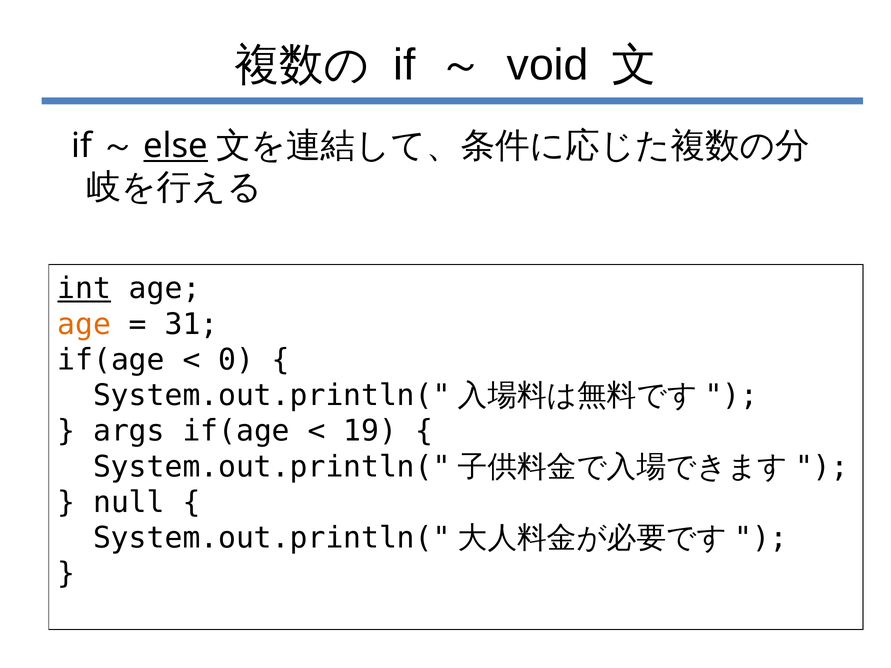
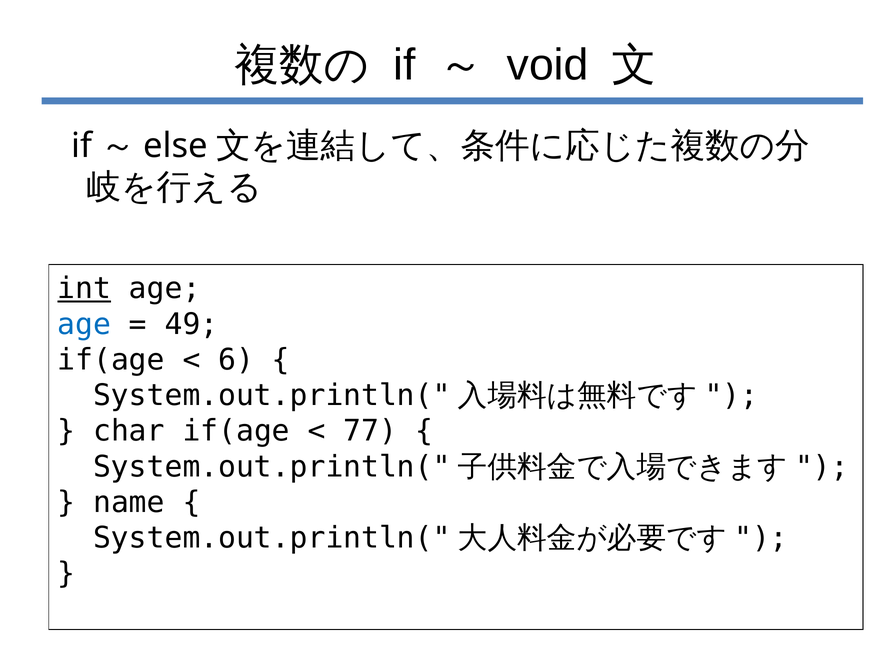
else underline: present -> none
age at (84, 324) colour: orange -> blue
31: 31 -> 49
0: 0 -> 6
args: args -> char
19: 19 -> 77
null: null -> name
